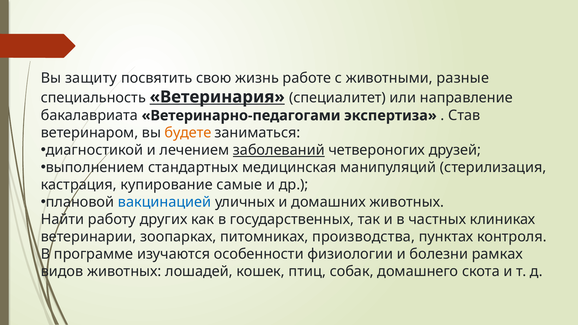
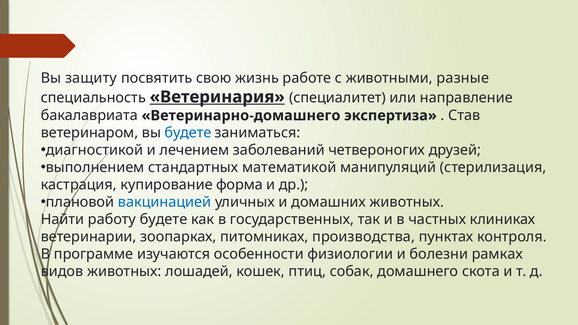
Ветеринарно-педагогами: Ветеринарно-педагогами -> Ветеринарно-домашнего
будете at (188, 133) colour: orange -> blue
заболеваний underline: present -> none
медицинская: медицинская -> математикой
самые: самые -> форма
работу других: других -> будете
